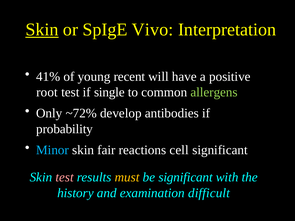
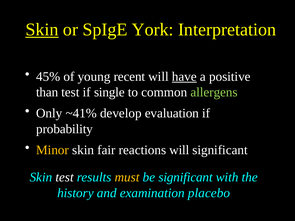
Vivo: Vivo -> York
41%: 41% -> 45%
have underline: none -> present
root: root -> than
~72%: ~72% -> ~41%
antibodies: antibodies -> evaluation
Minor colour: light blue -> yellow
reactions cell: cell -> will
test at (65, 177) colour: pink -> white
difficult: difficult -> placebo
